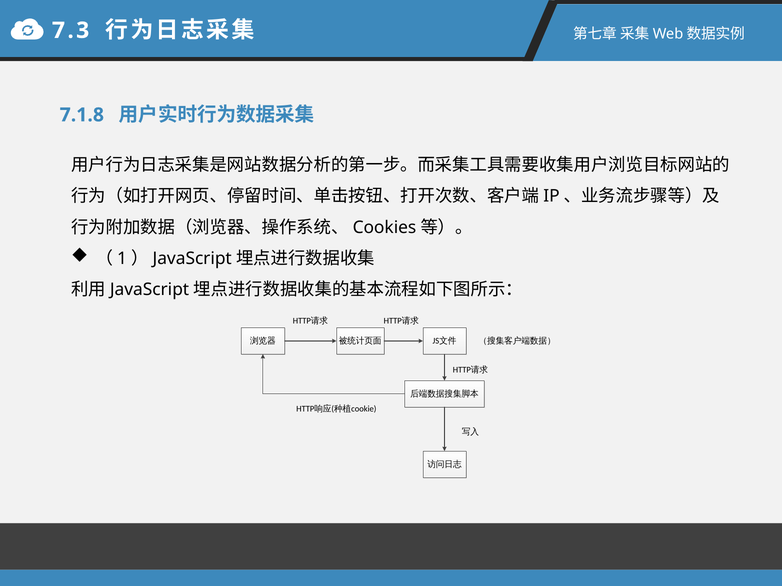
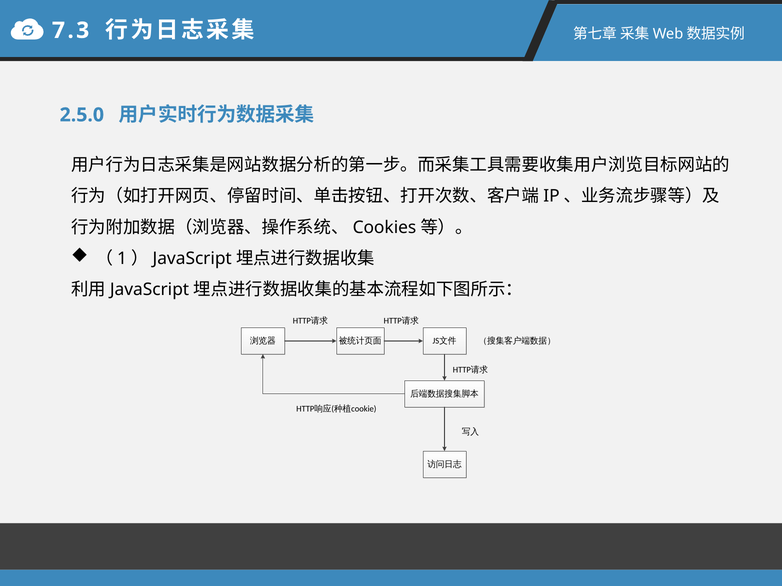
7.1.8: 7.1.8 -> 2.5.0
